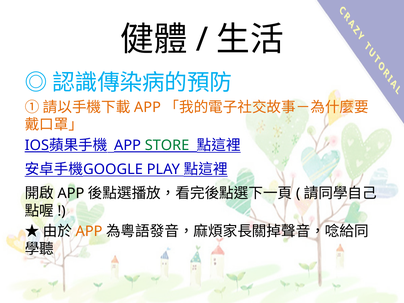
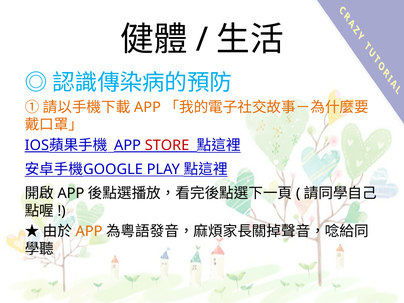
STORE colour: green -> red
